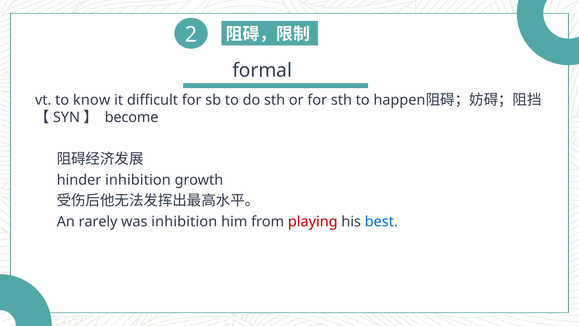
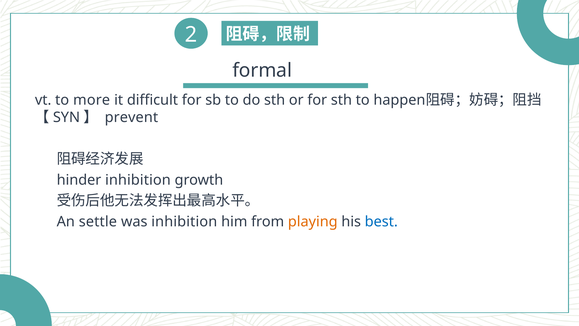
know: know -> more
become: become -> prevent
rarely: rarely -> settle
playing colour: red -> orange
